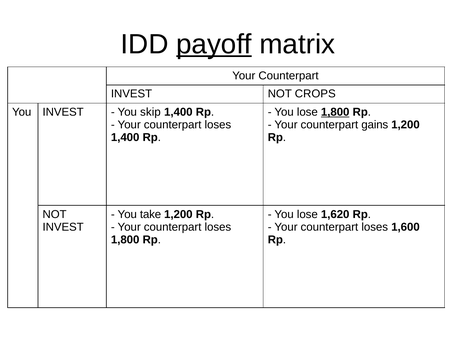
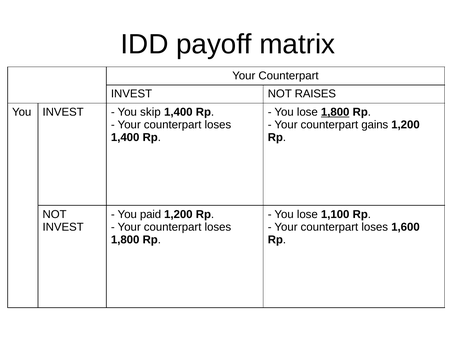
payoff underline: present -> none
CROPS: CROPS -> RAISES
take: take -> paid
1,620: 1,620 -> 1,100
